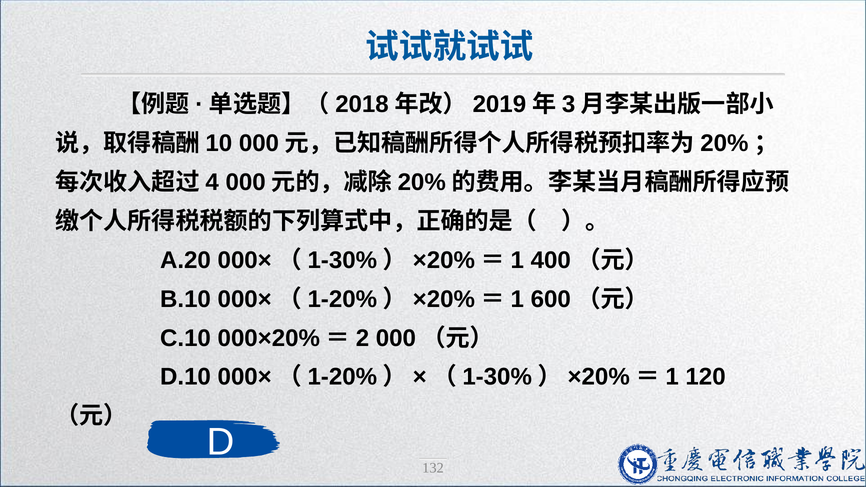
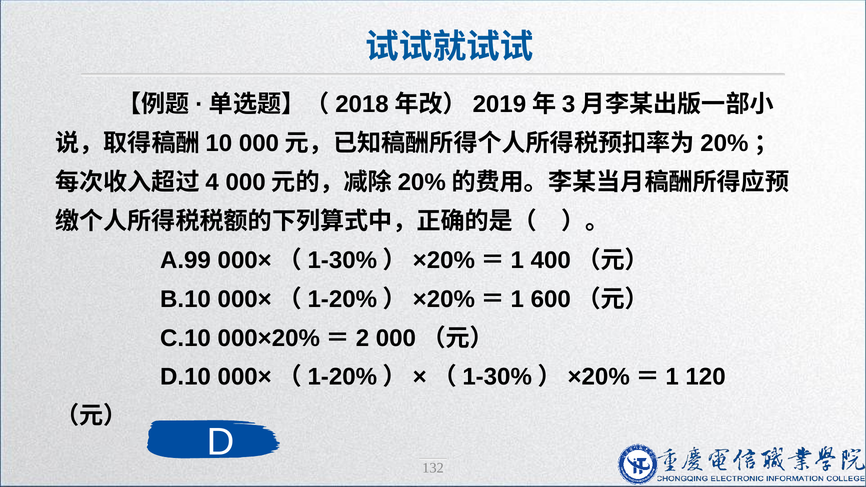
A.20: A.20 -> A.99
